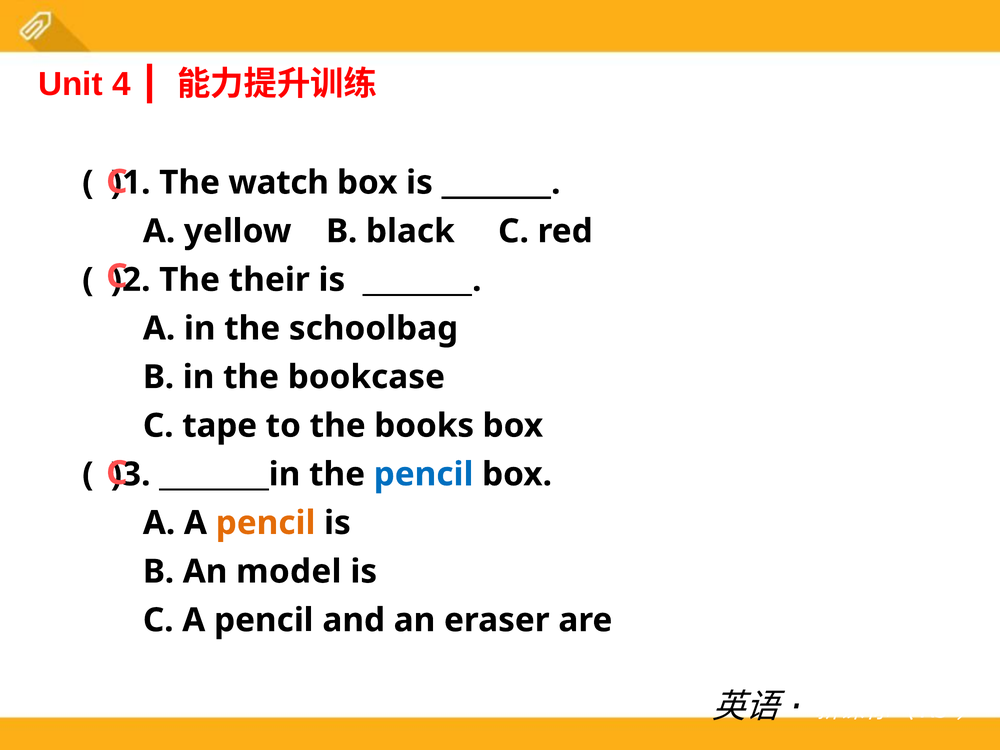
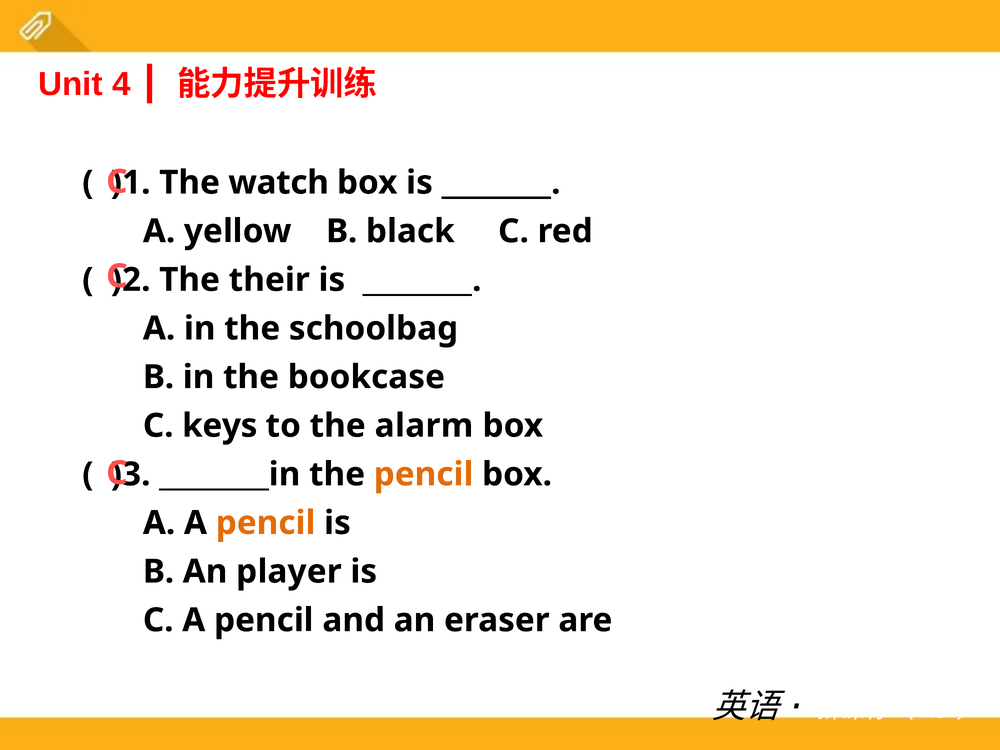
tape: tape -> keys
books: books -> alarm
pencil at (424, 474) colour: blue -> orange
model: model -> player
